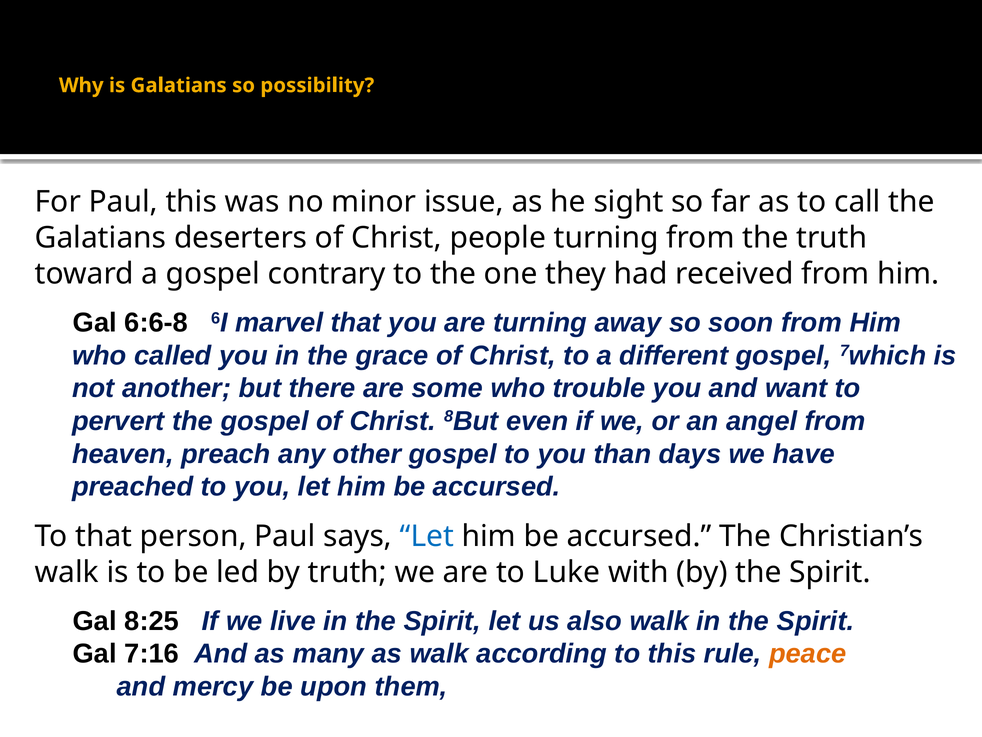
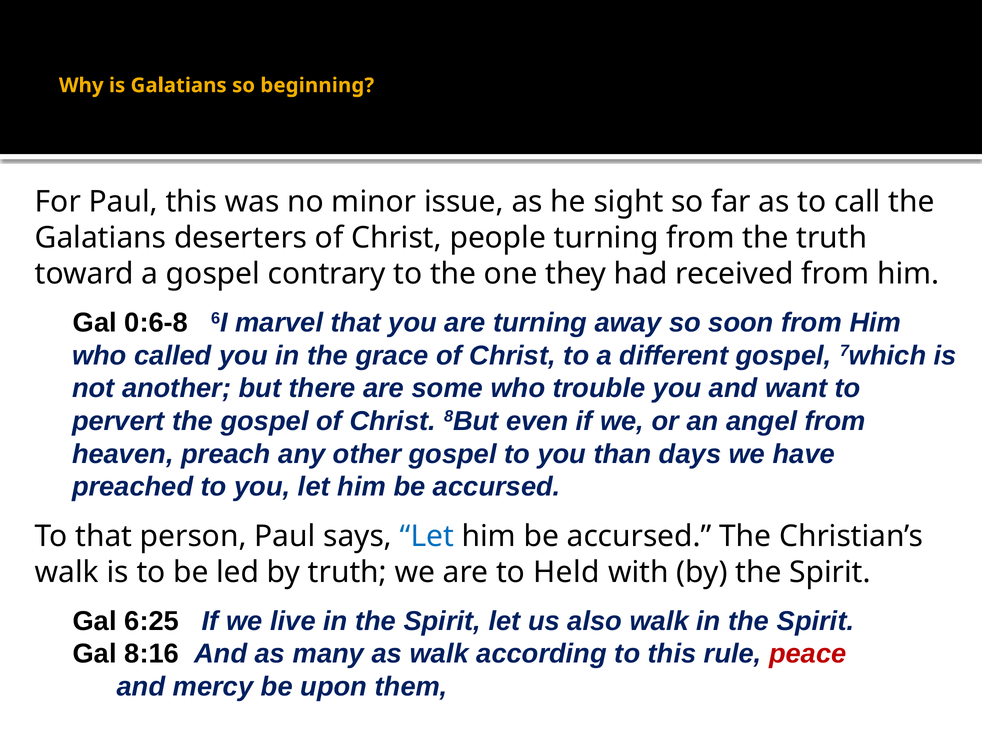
possibility: possibility -> beginning
6:6-8: 6:6-8 -> 0:6-8
Luke: Luke -> Held
8:25: 8:25 -> 6:25
7:16: 7:16 -> 8:16
peace colour: orange -> red
